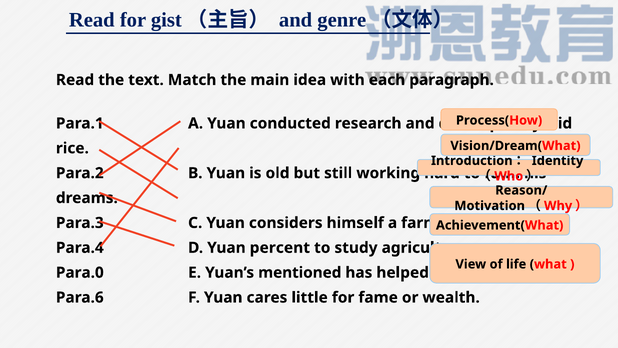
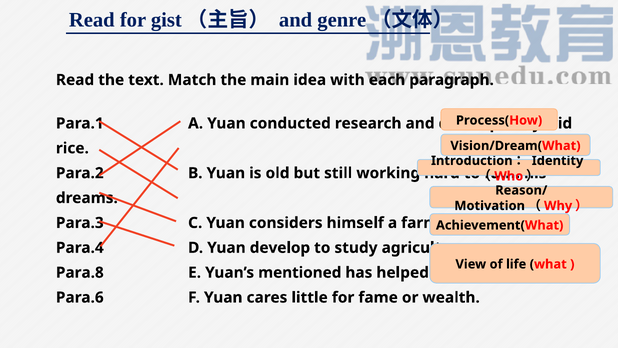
percent: percent -> develop
Para.0: Para.0 -> Para.8
